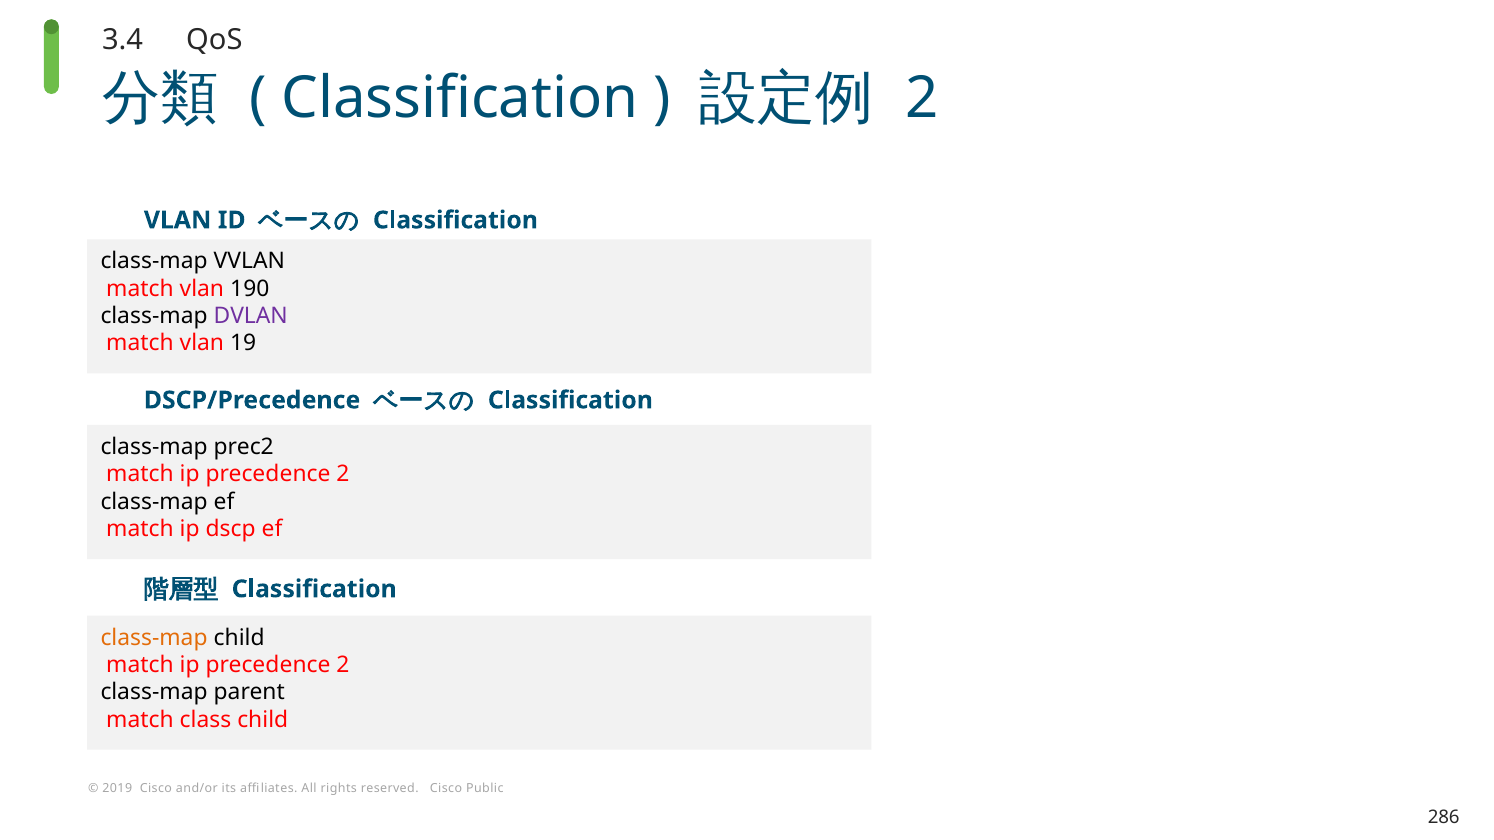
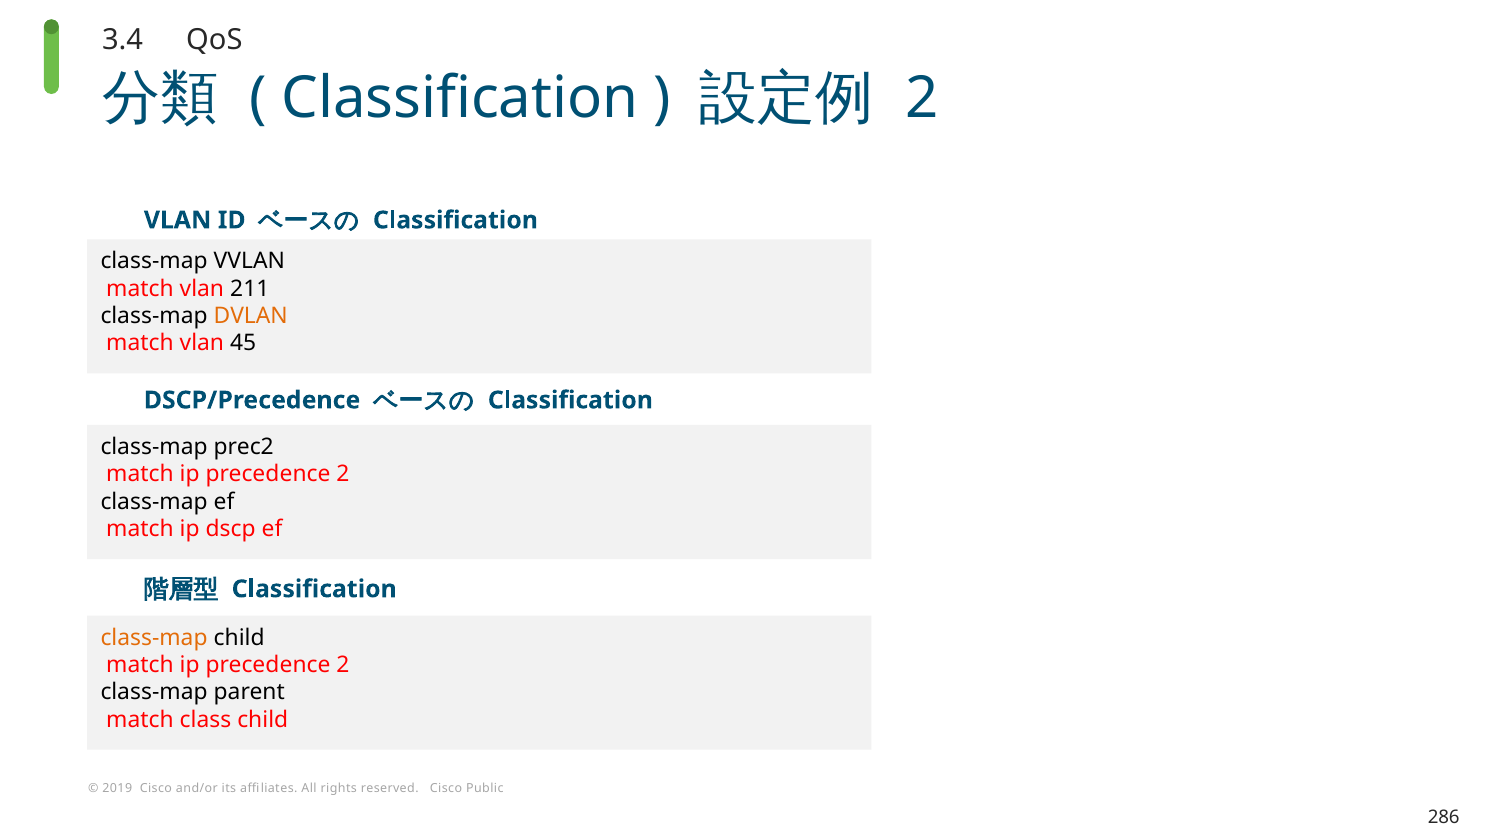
190: 190 -> 211
DVLAN colour: purple -> orange
19: 19 -> 45
